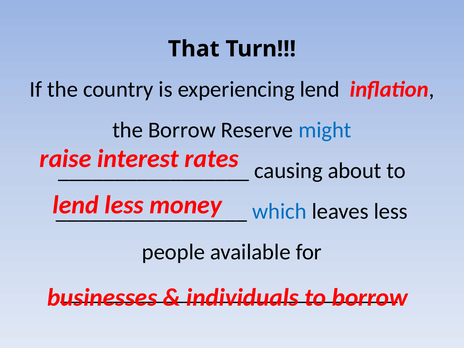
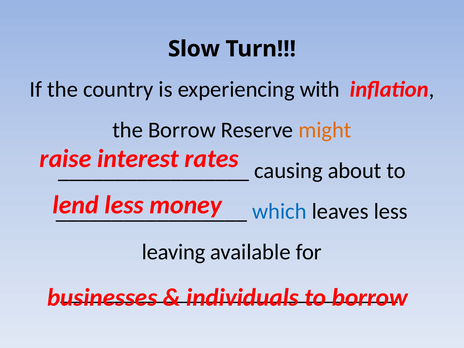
That: That -> Slow
experiencing lend: lend -> with
might colour: blue -> orange
people: people -> leaving
